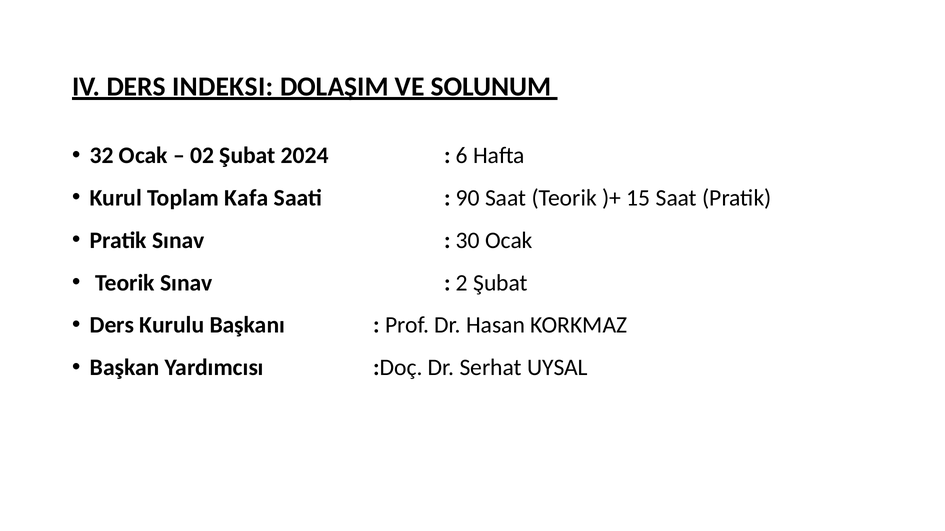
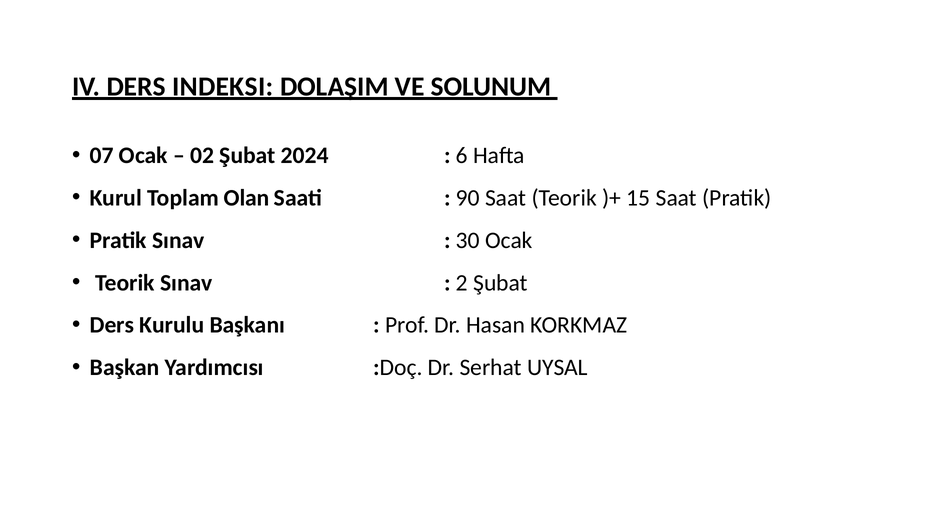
32: 32 -> 07
Kafa: Kafa -> Olan
